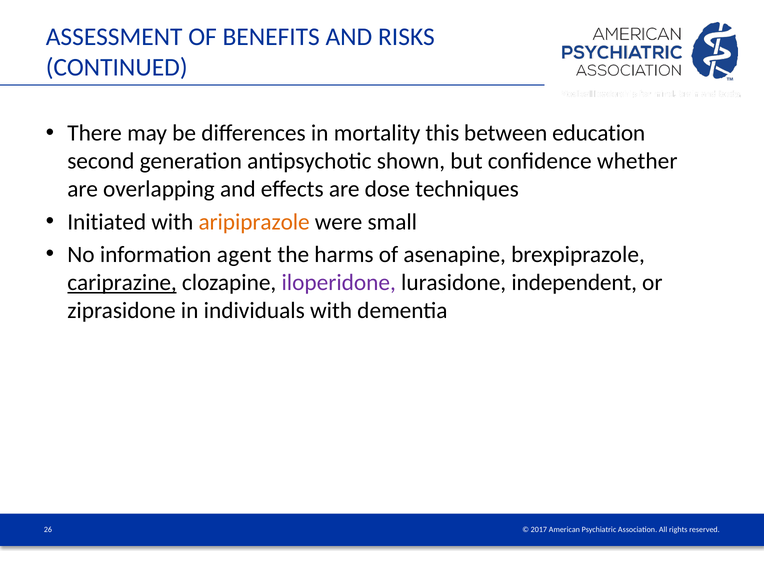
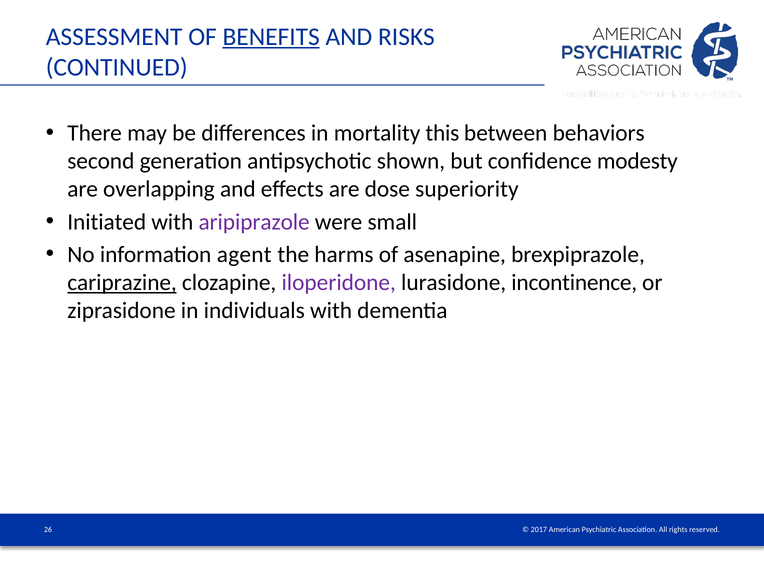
BENEFITS underline: none -> present
education: education -> behaviors
whether: whether -> modesty
techniques: techniques -> superiority
aripiprazole colour: orange -> purple
independent: independent -> incontinence
